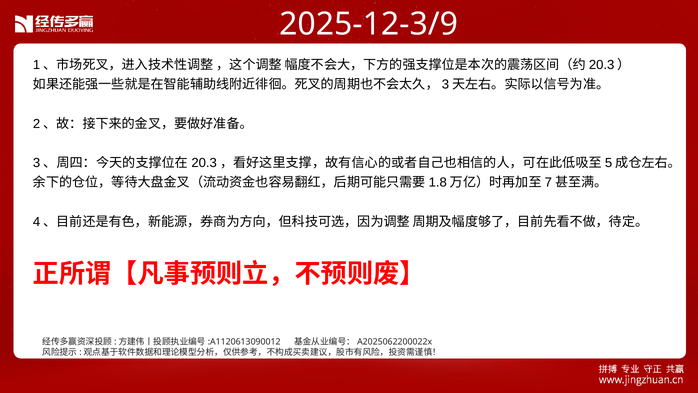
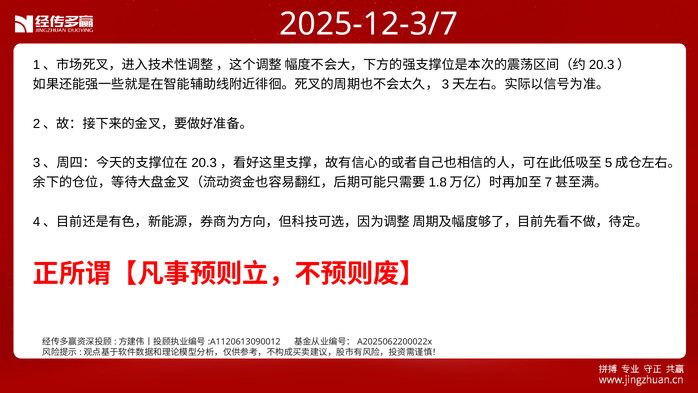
2025-12-3/9: 2025-12-3/9 -> 2025-12-3/7
